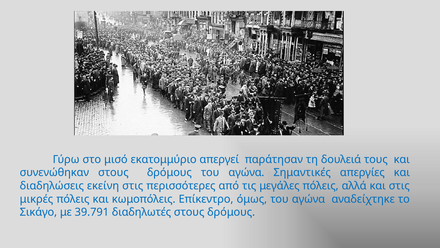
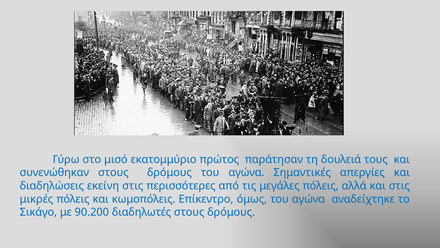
απεργεί: απεργεί -> πρώτος
39.791: 39.791 -> 90.200
